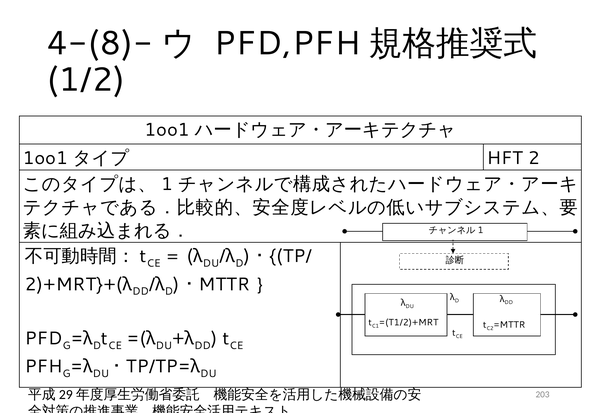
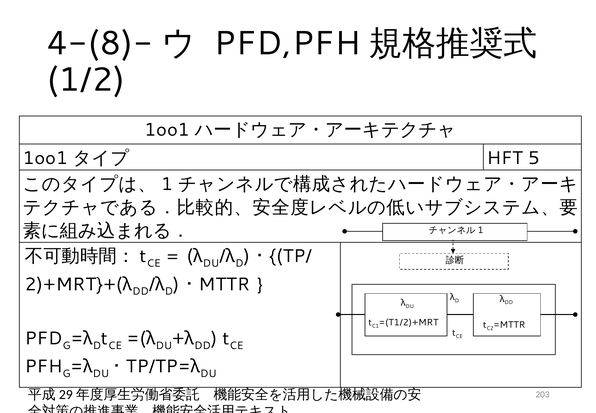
2: 2 -> 5
